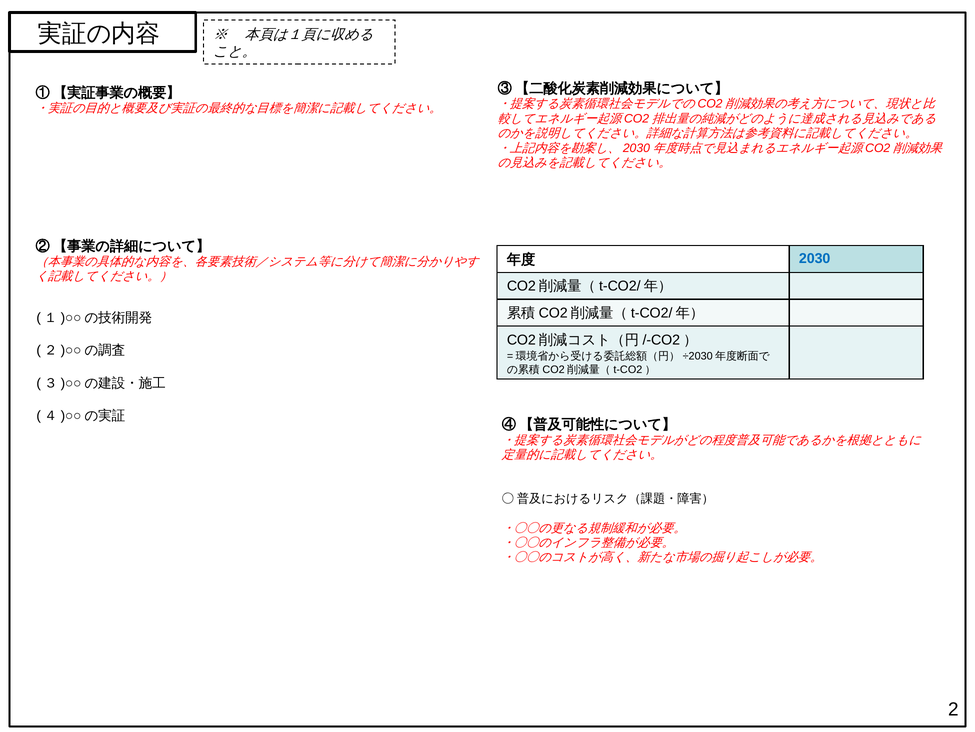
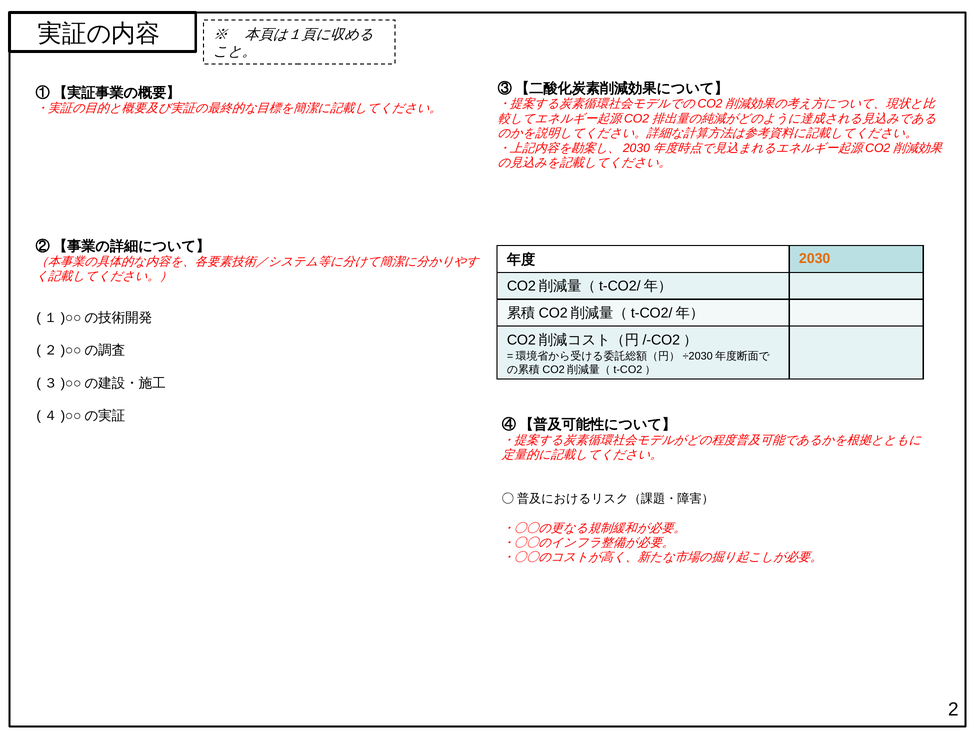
2030 colour: blue -> orange
